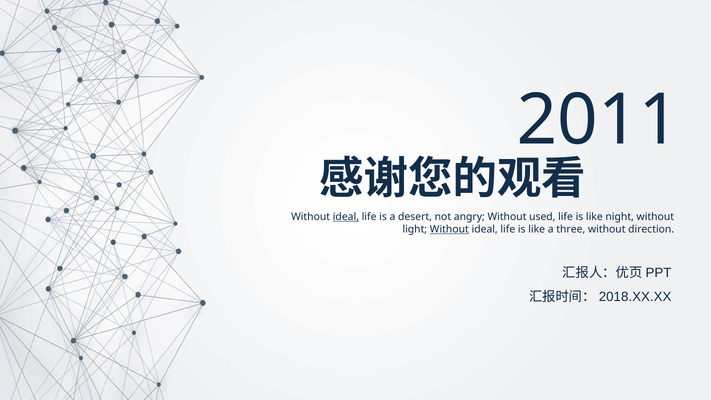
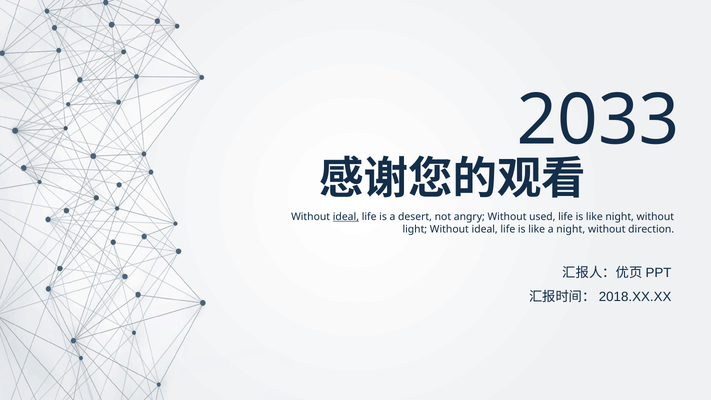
2011: 2011 -> 2033
Without at (449, 229) underline: present -> none
a three: three -> night
